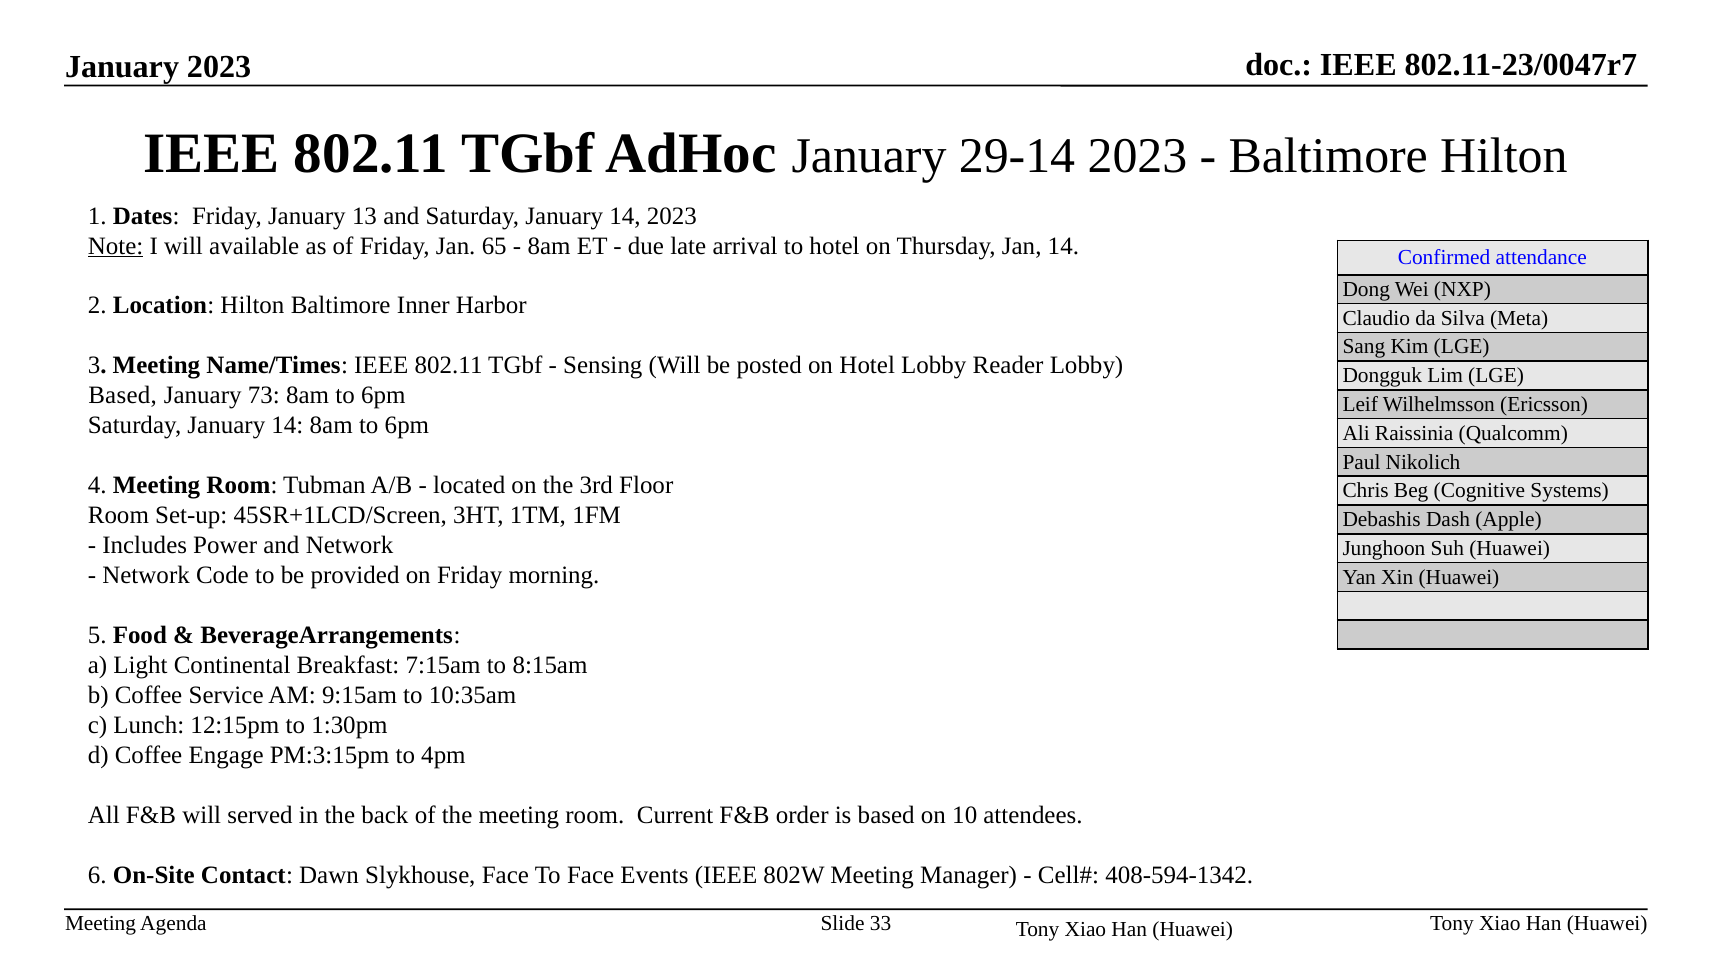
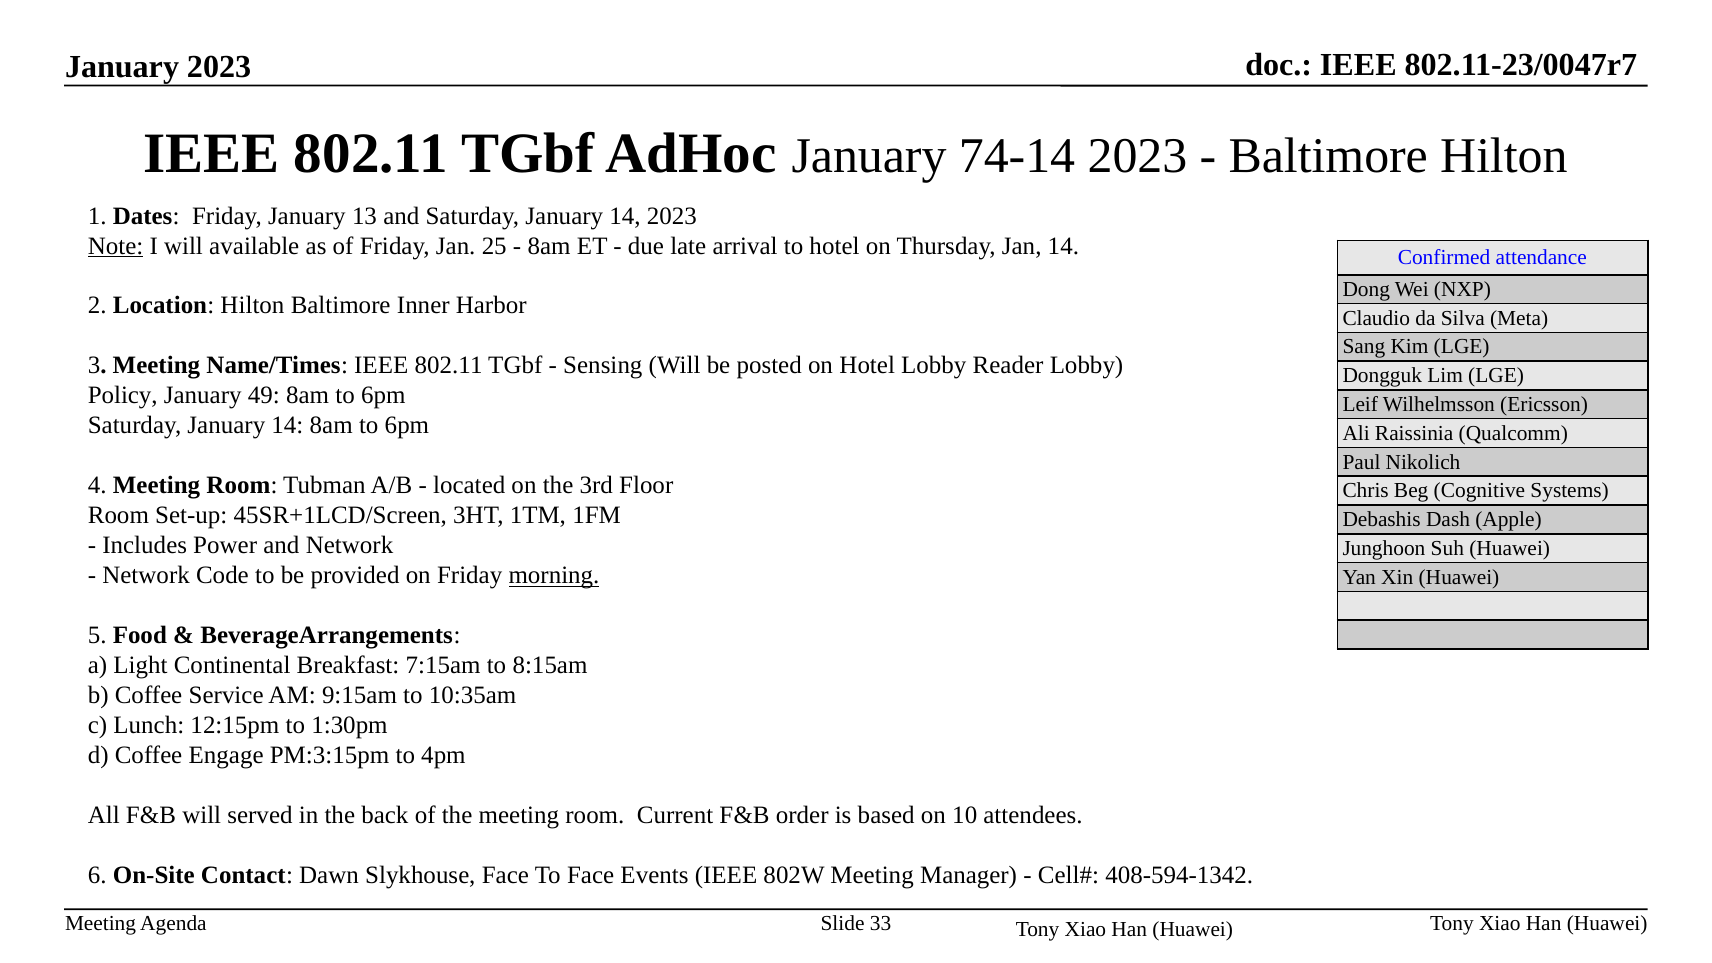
29-14: 29-14 -> 74-14
65: 65 -> 25
Based at (123, 396): Based -> Policy
73: 73 -> 49
morning underline: none -> present
